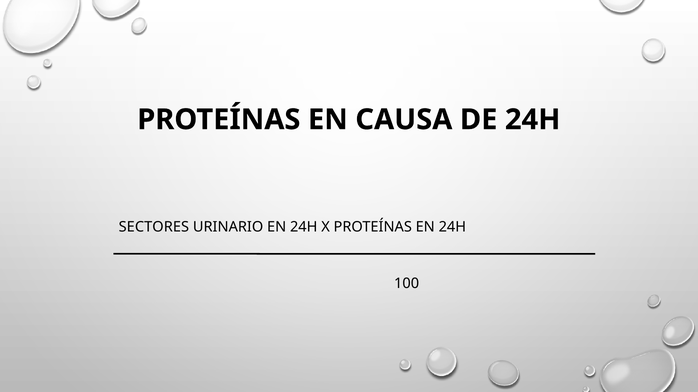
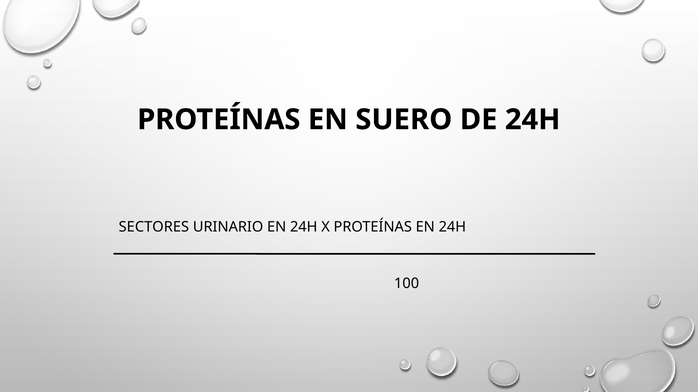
CAUSA: CAUSA -> SUERO
